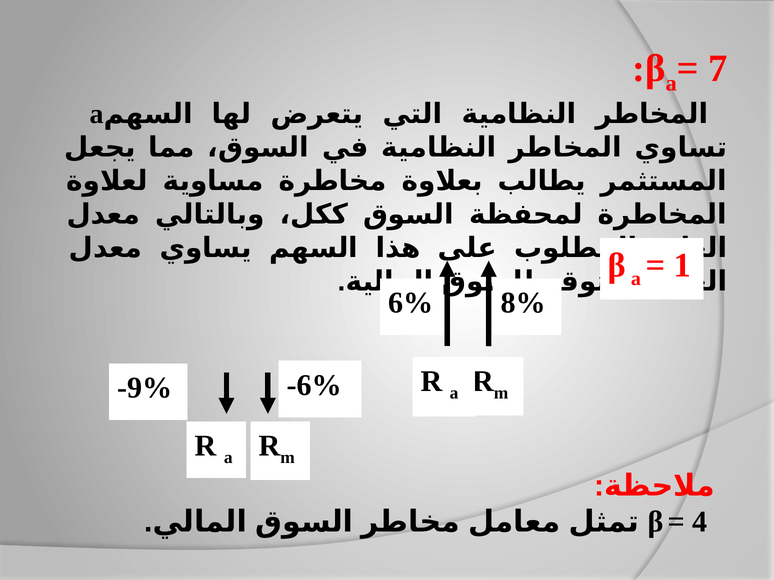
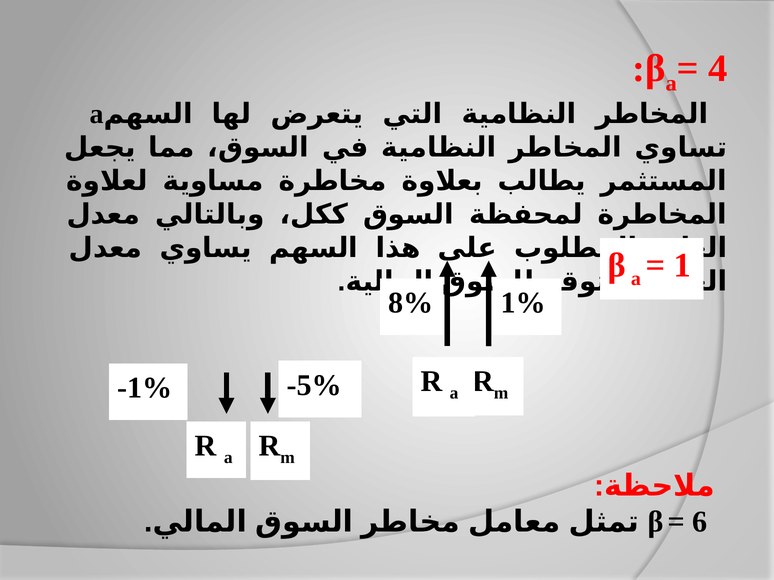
7: 7 -> 4
6%: 6% -> 8%
8%: 8% -> 1%
-6%: -6% -> -5%
-9%: -9% -> -1%
4: 4 -> 6
